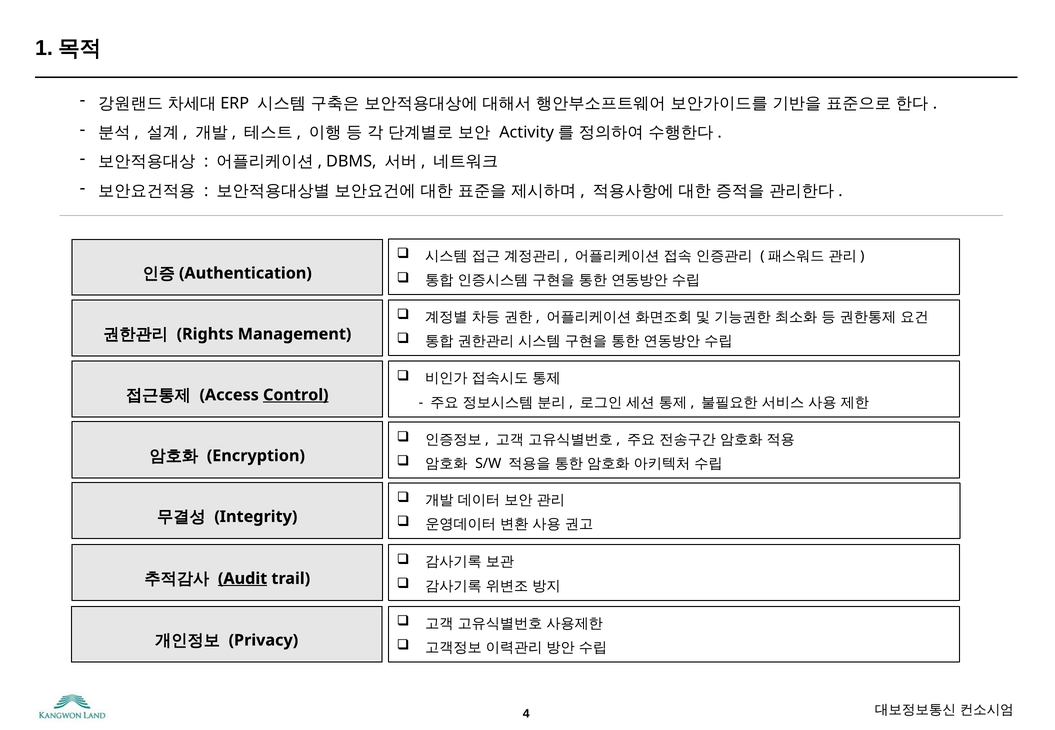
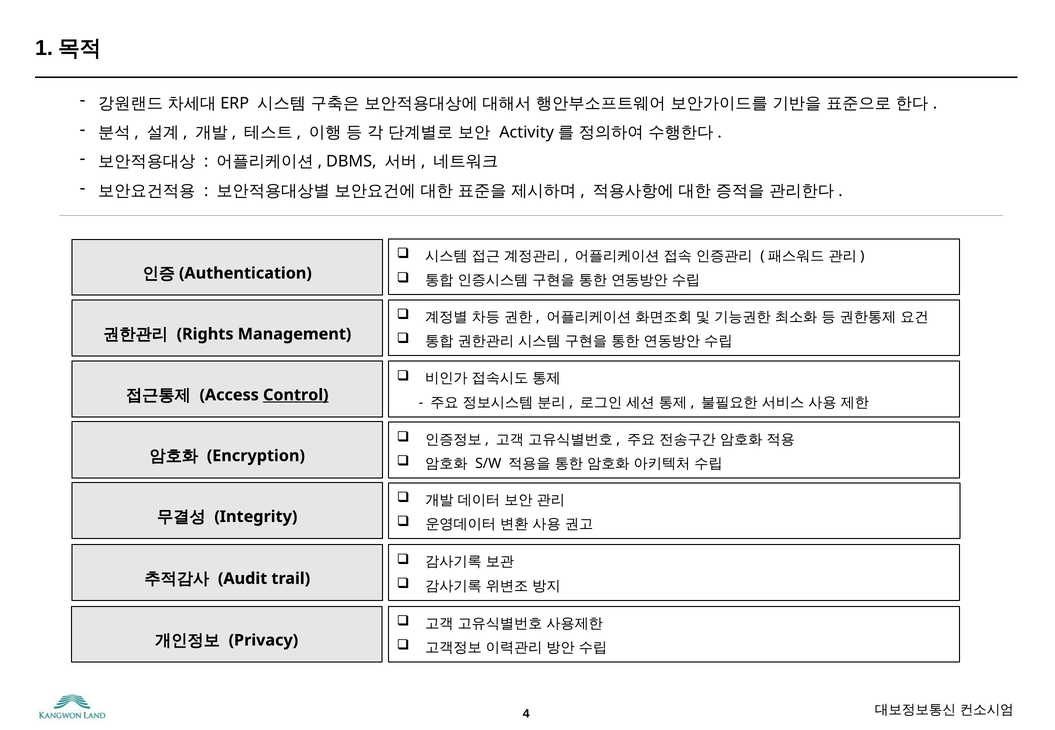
Audit underline: present -> none
